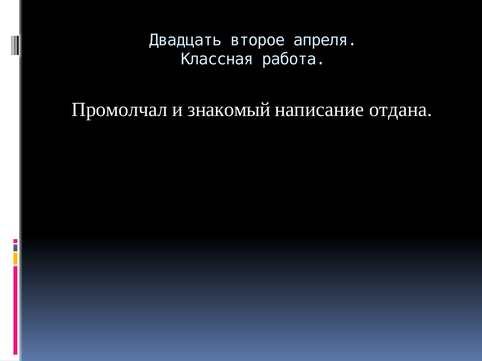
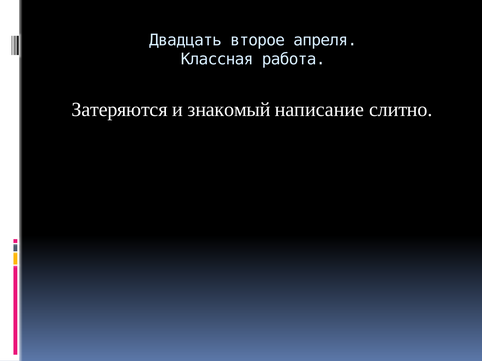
Промолчал: Промолчал -> Затеряются
отдана: отдана -> слитно
